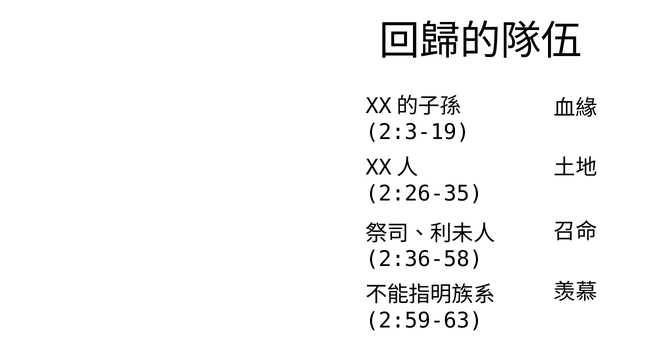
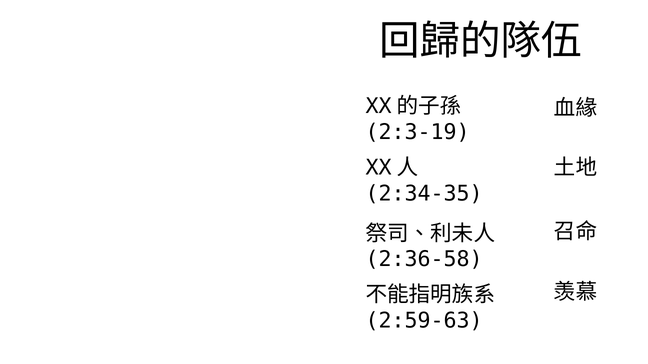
2:26-35: 2:26-35 -> 2:34-35
